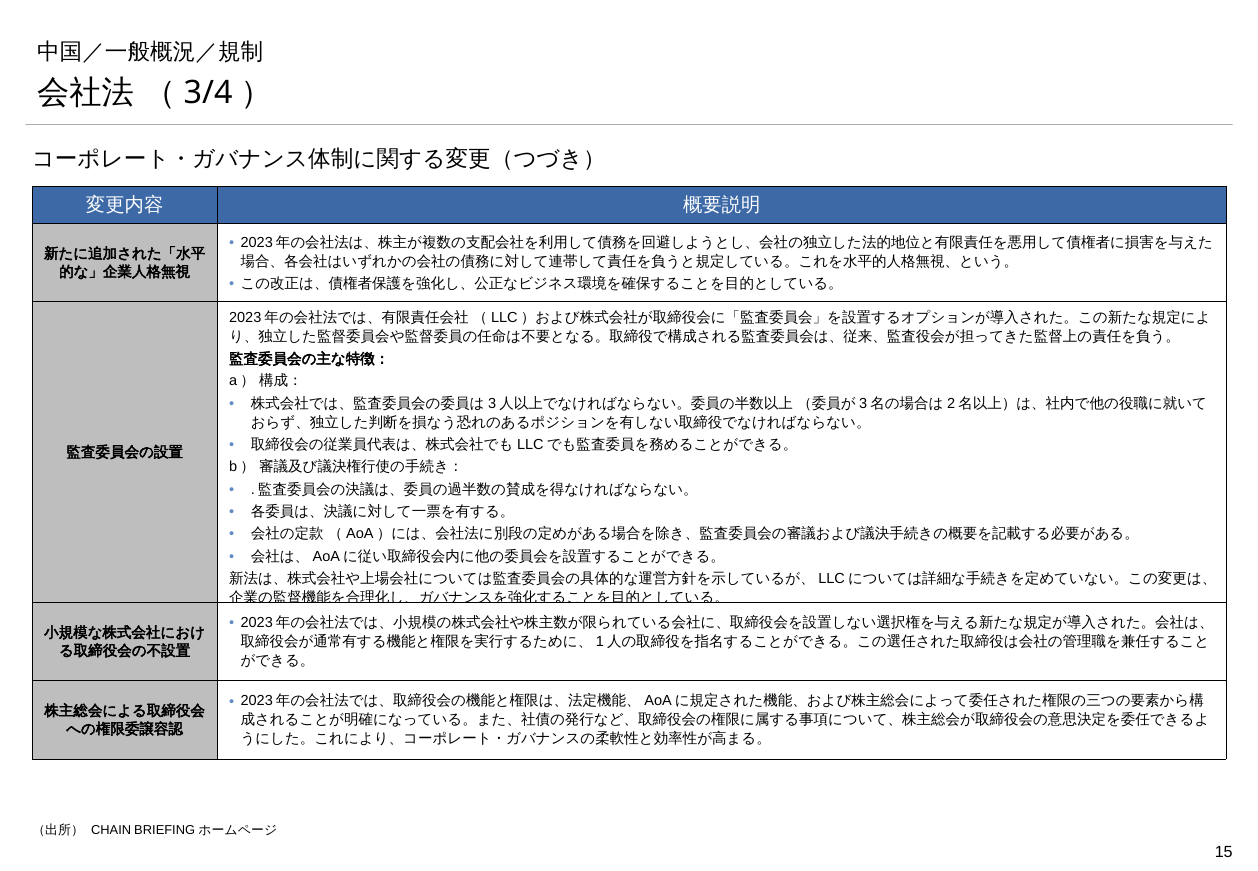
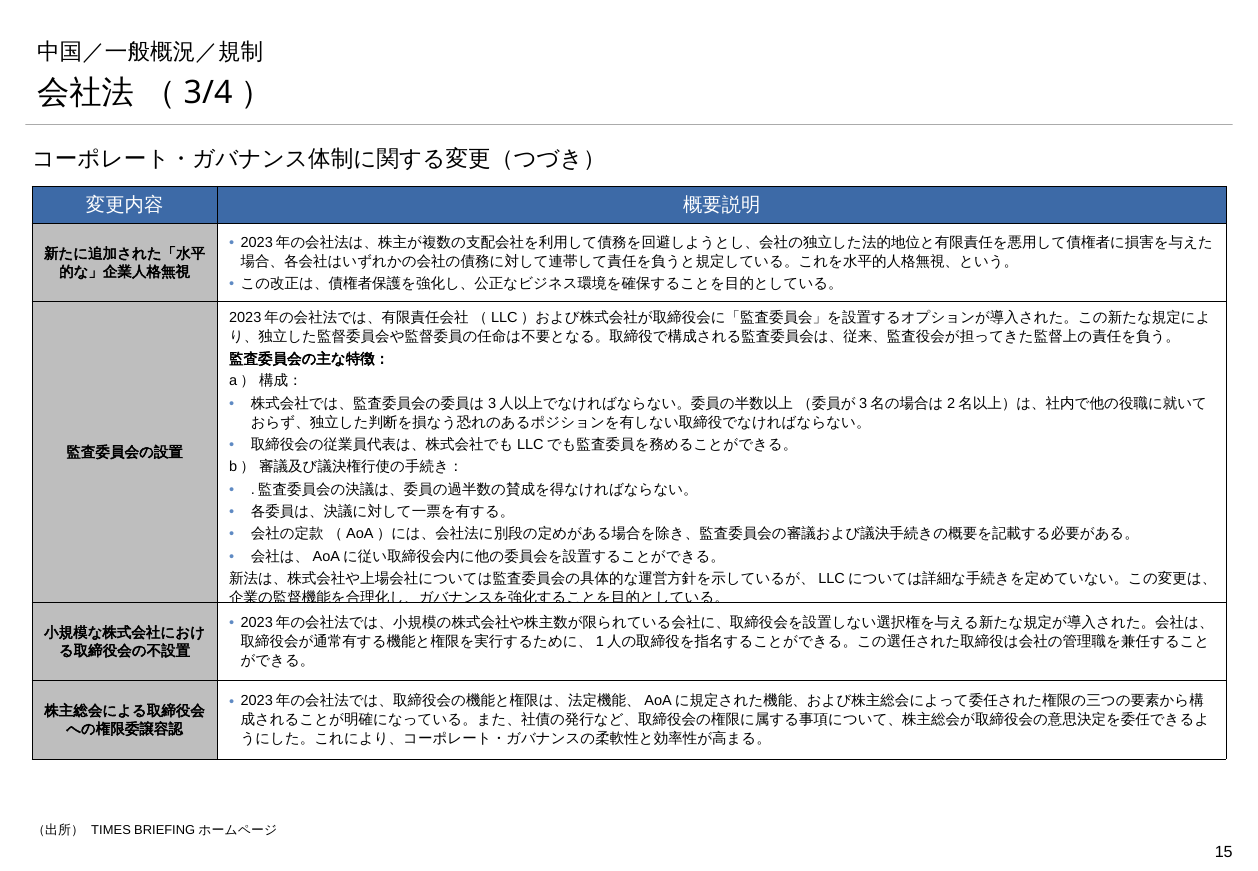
CHAIN: CHAIN -> TIMES
